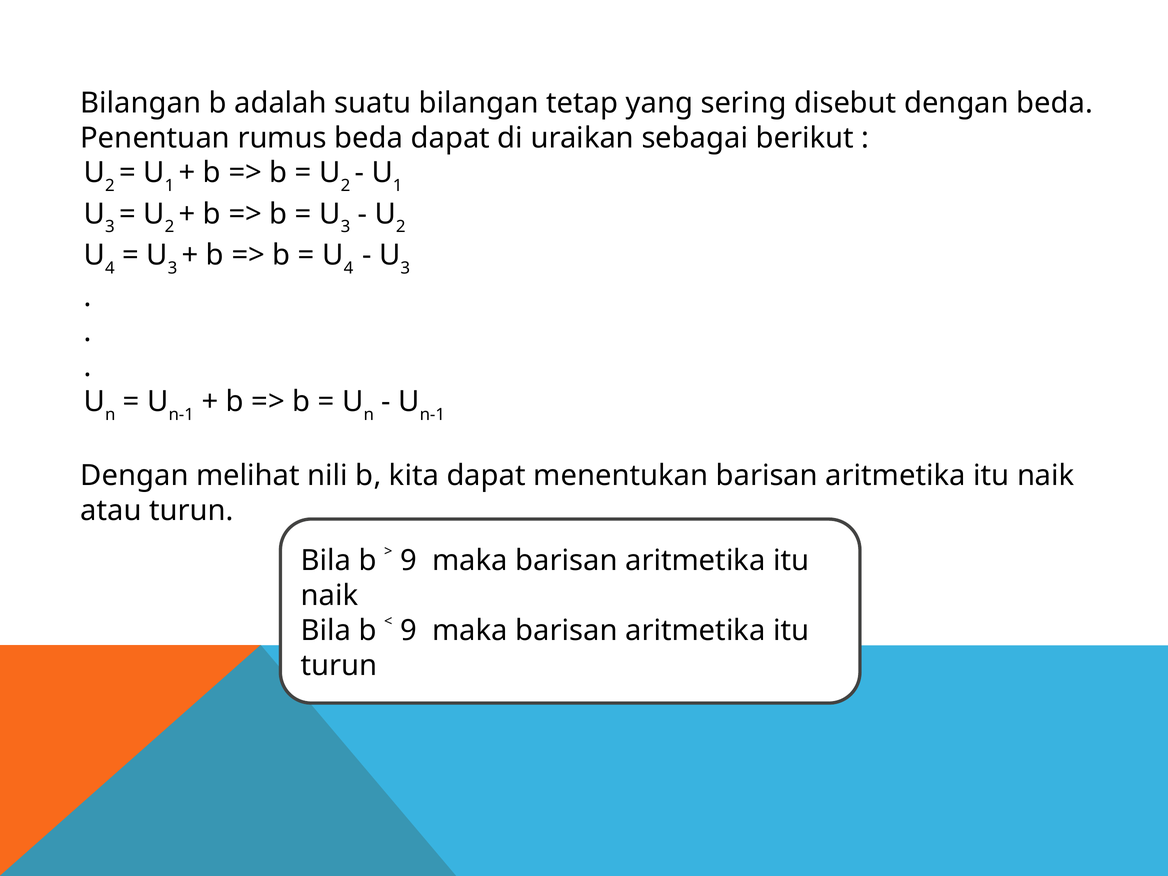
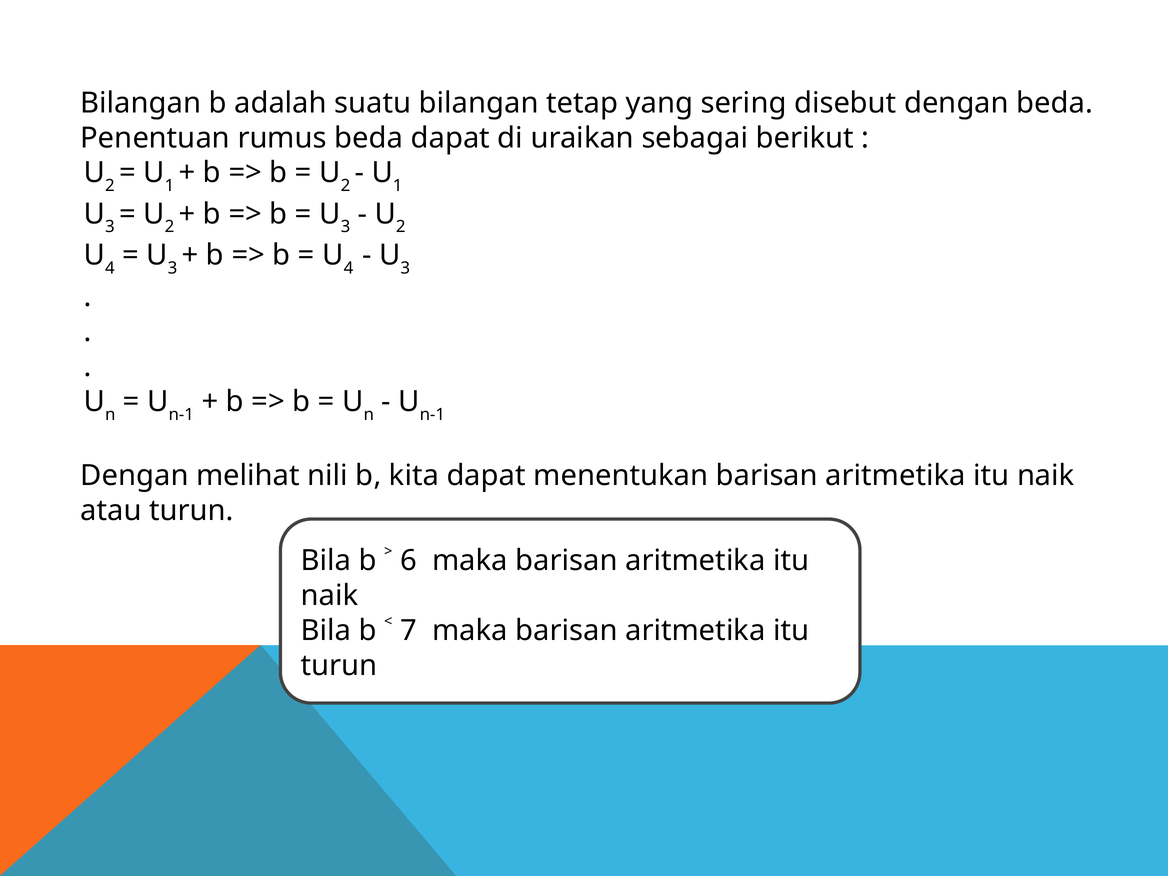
9 at (409, 561): 9 -> 6
9 at (409, 631): 9 -> 7
